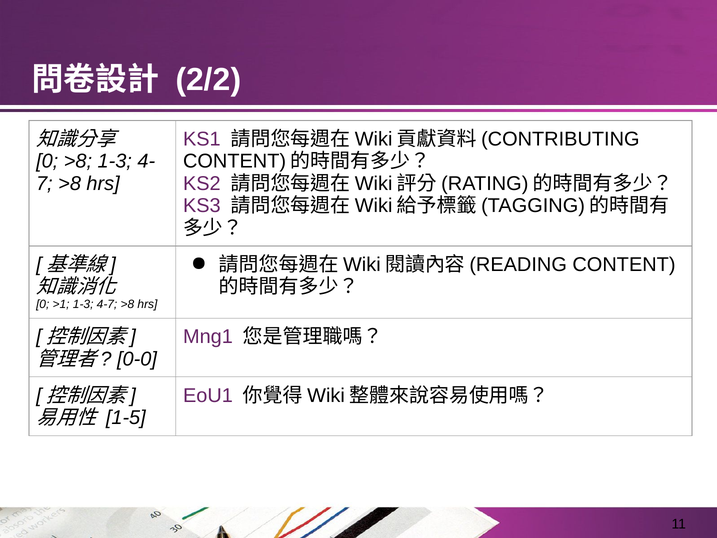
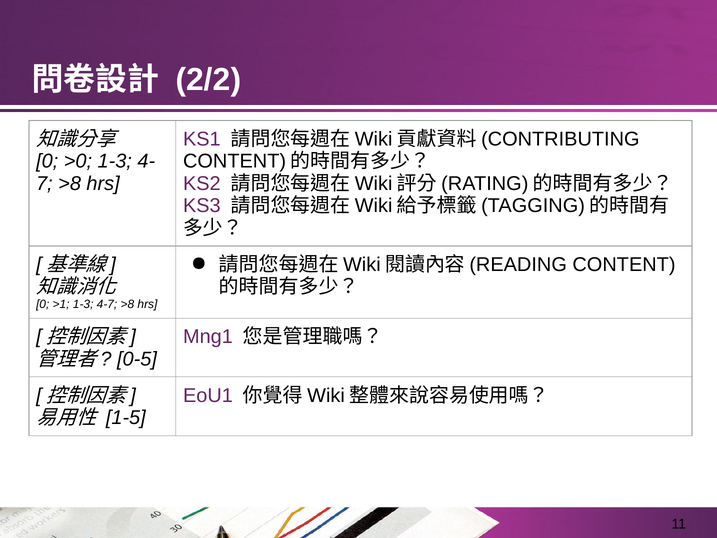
0 >8: >8 -> >0
0-0: 0-0 -> 0-5
